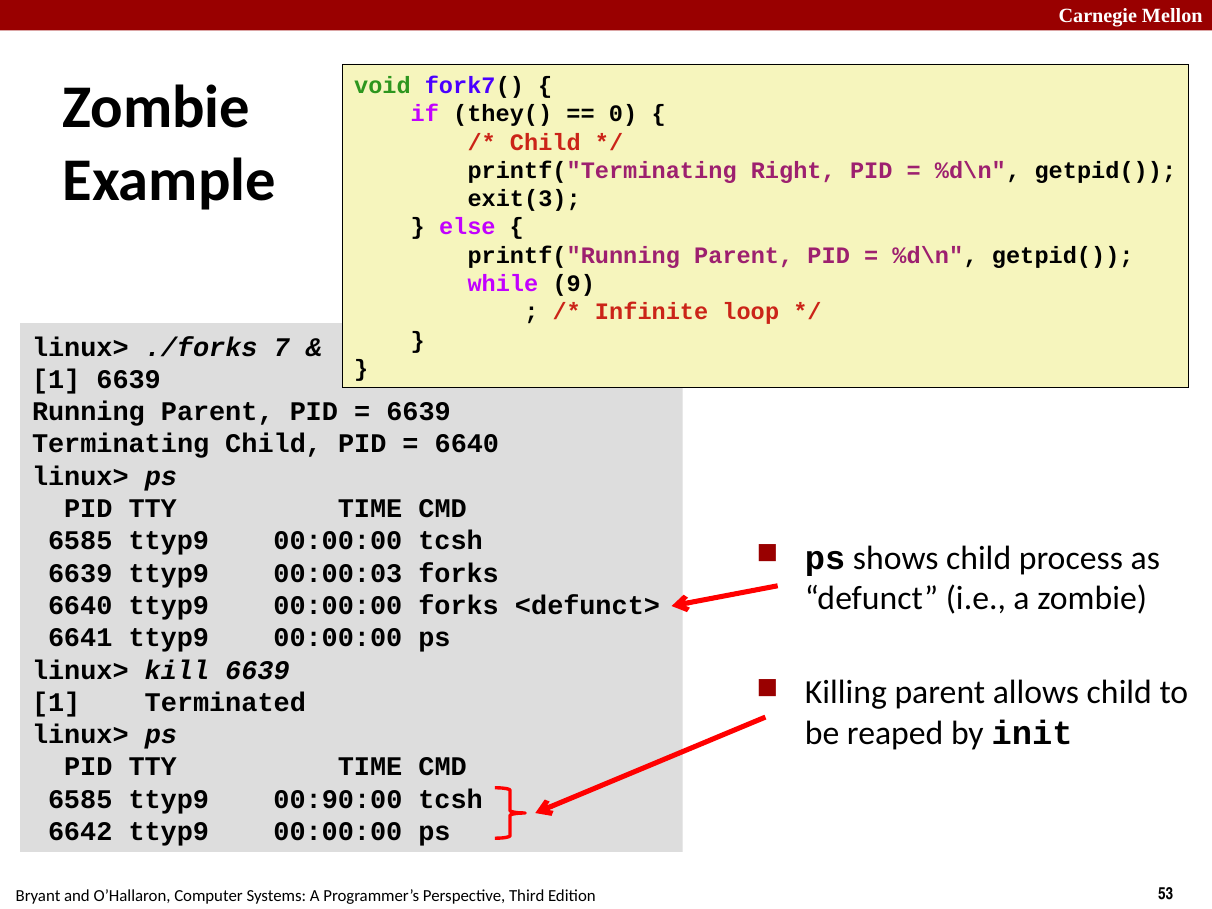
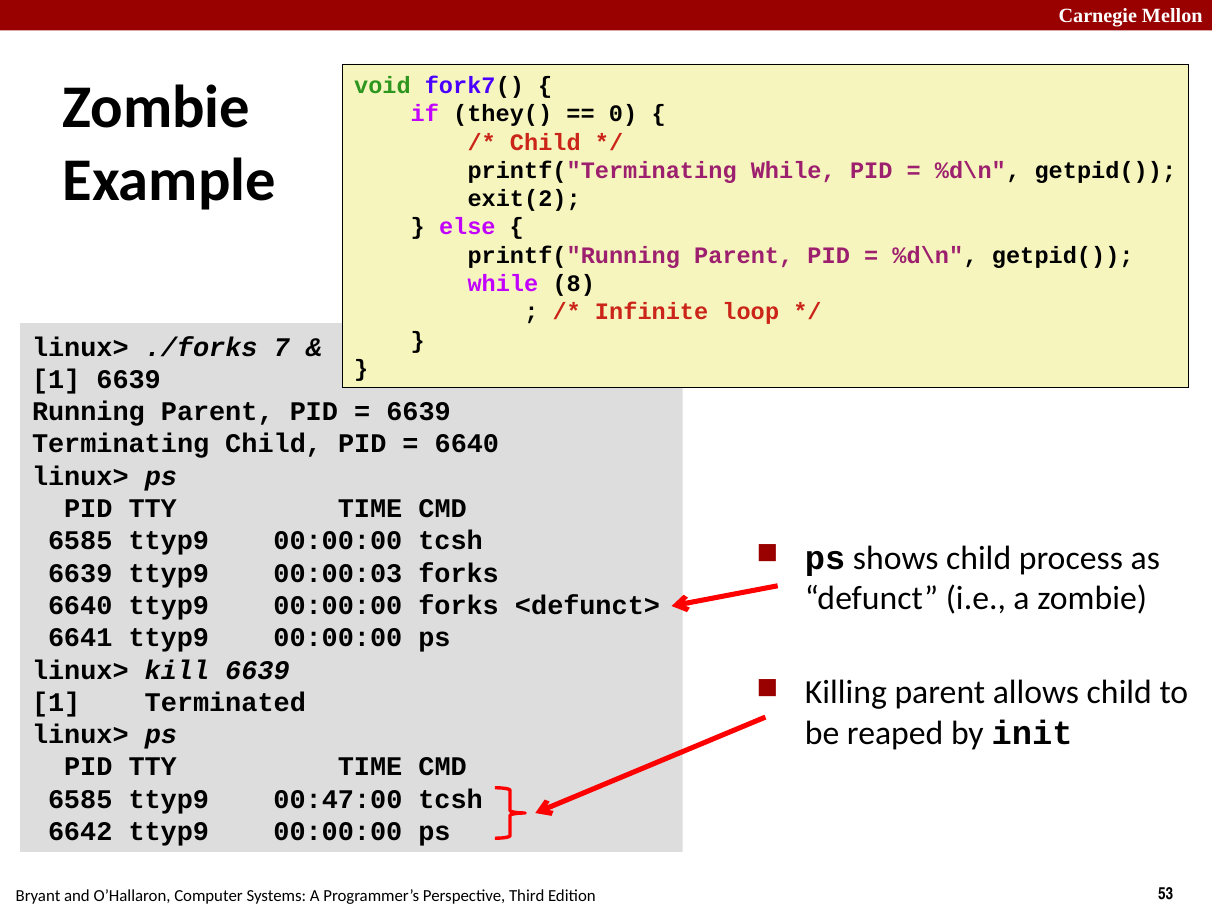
printf("Terminating Right: Right -> While
exit(3: exit(3 -> exit(2
9: 9 -> 8
00:90:00: 00:90:00 -> 00:47:00
